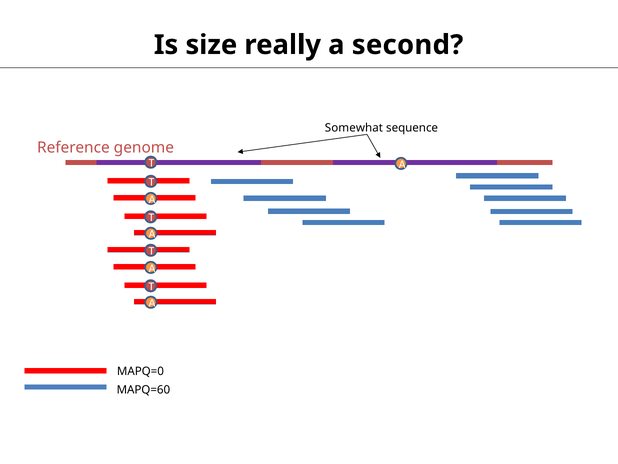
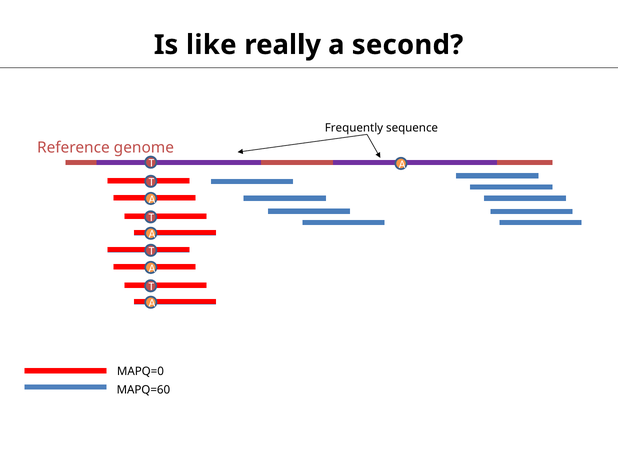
size: size -> like
Somewhat: Somewhat -> Frequently
